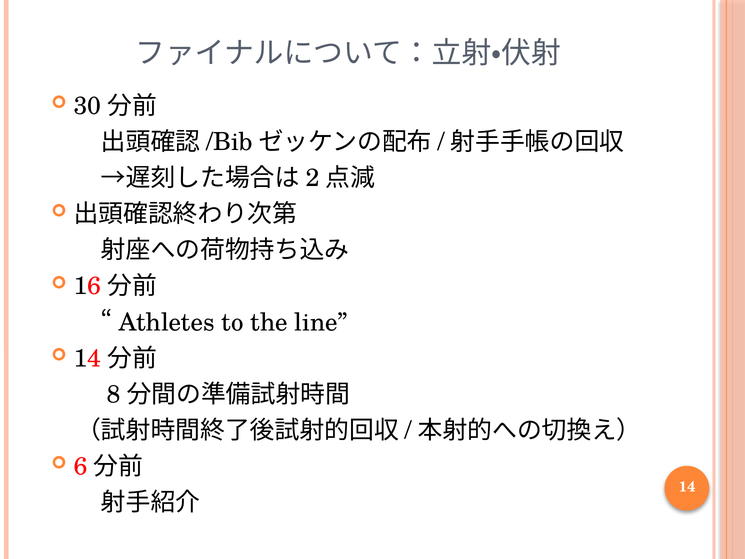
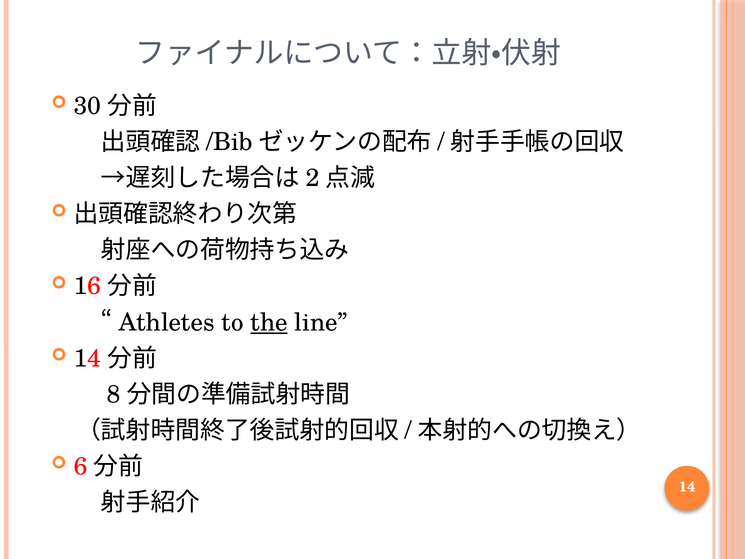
the underline: none -> present
